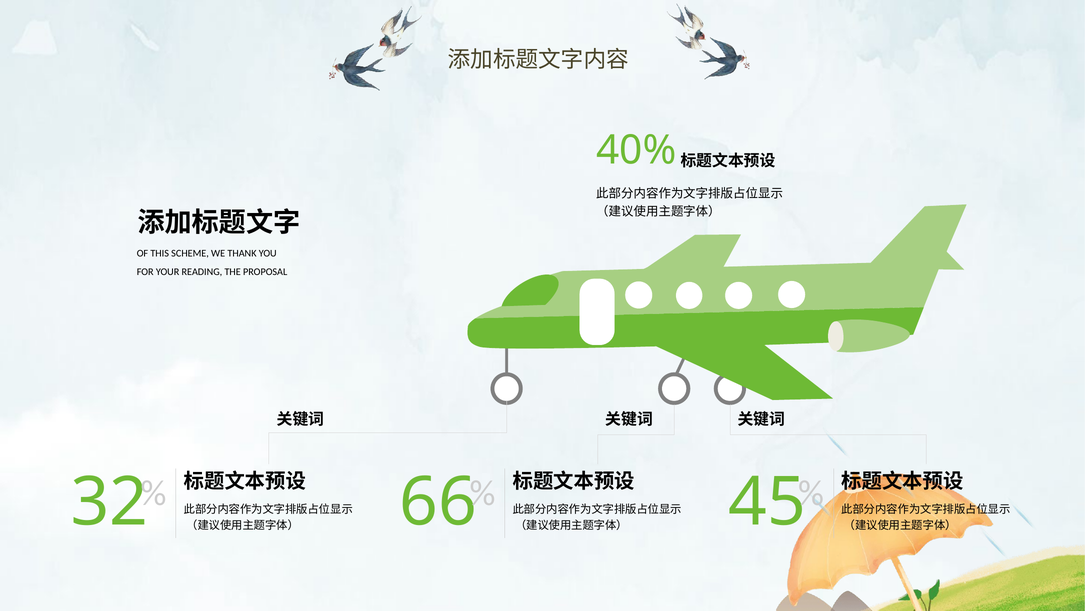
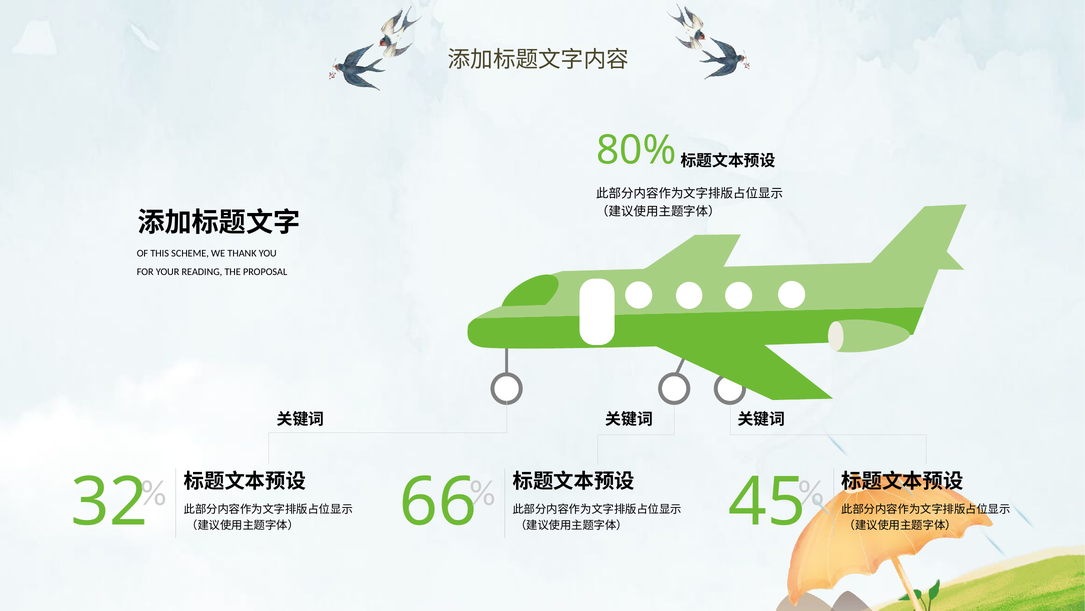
40%: 40% -> 80%
